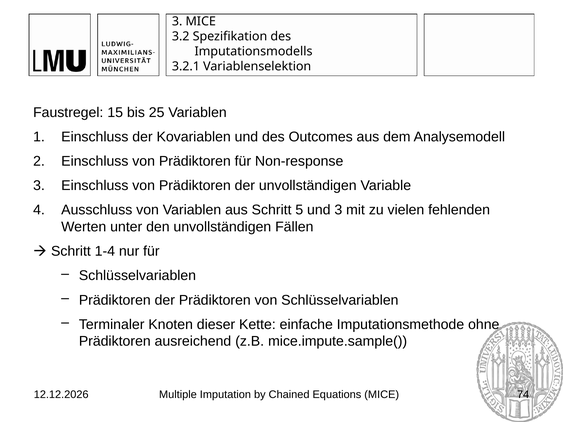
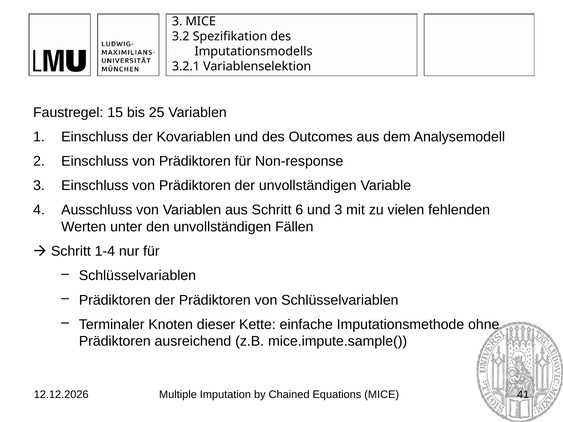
5: 5 -> 6
74: 74 -> 41
